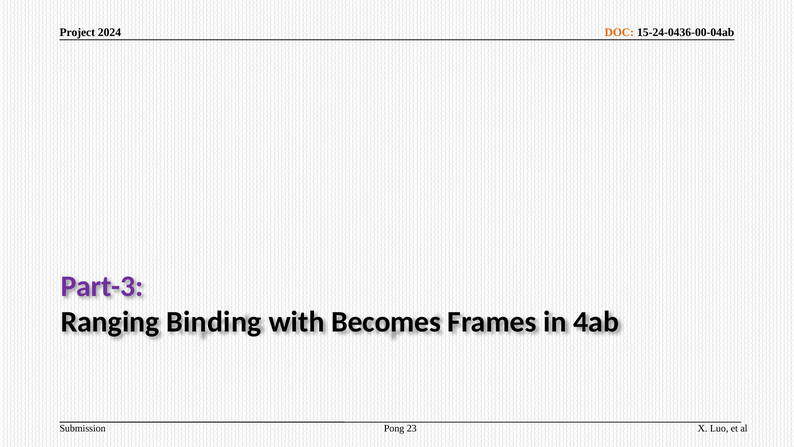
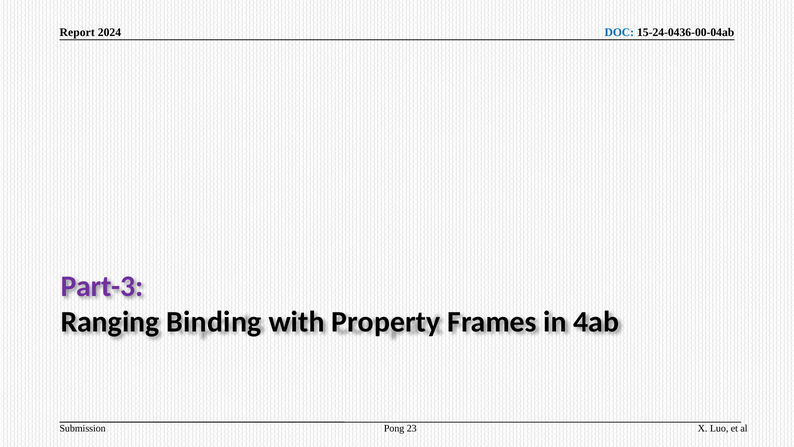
Project: Project -> Report
DOC colour: orange -> blue
Becomes: Becomes -> Property
